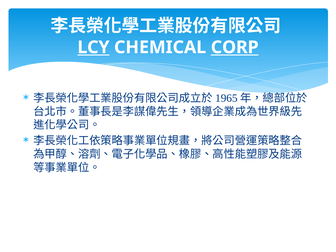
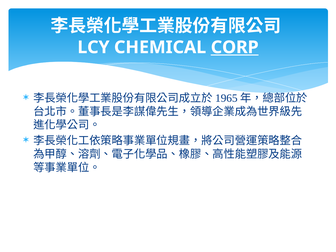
LCY underline: present -> none
